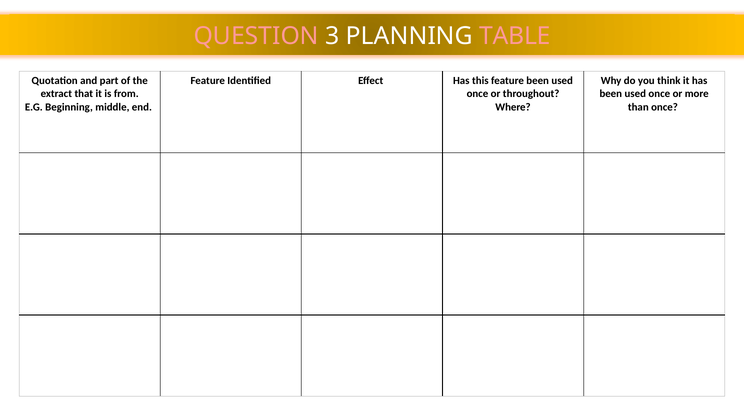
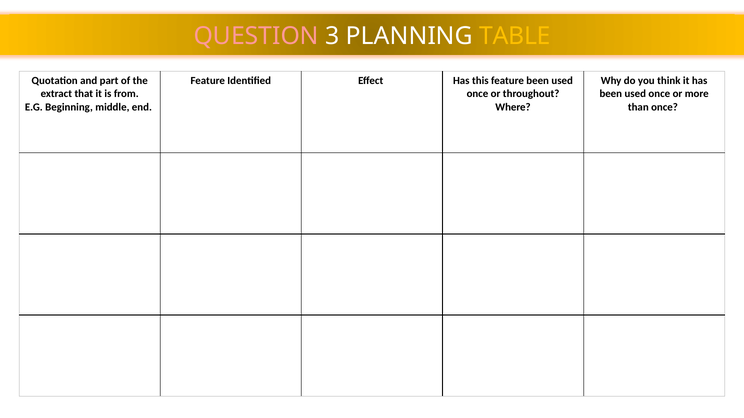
TABLE colour: pink -> yellow
